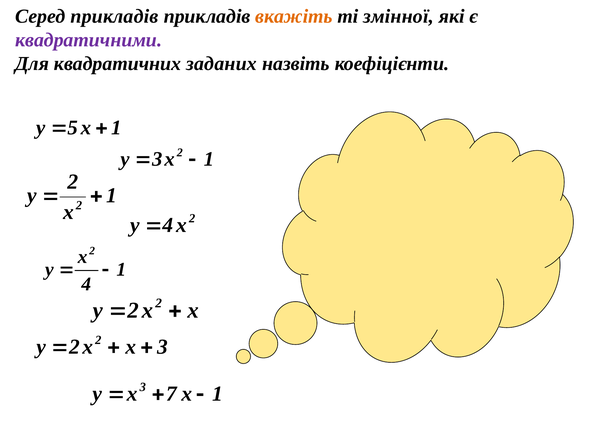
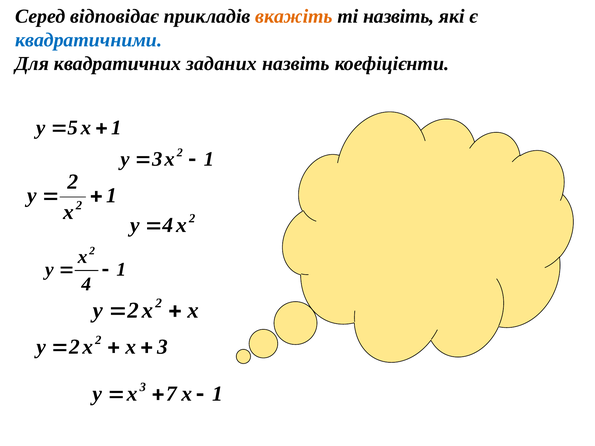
Серед прикладів: прикладів -> відповідає
ті змінної: змінної -> назвіть
квадратичними colour: purple -> blue
